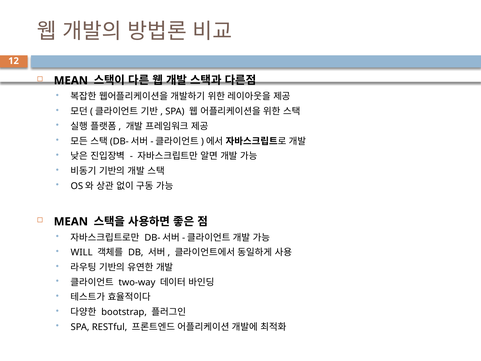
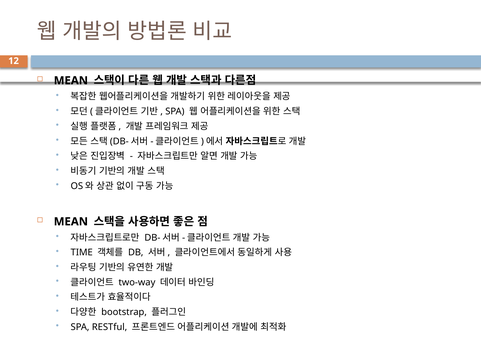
WILL: WILL -> TIME
